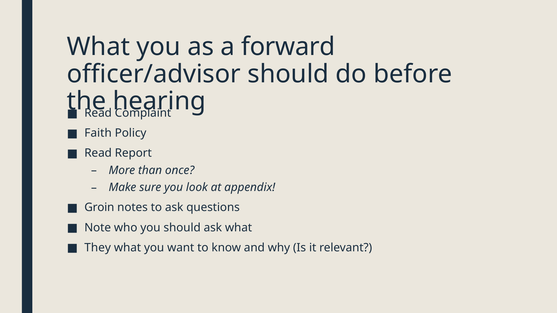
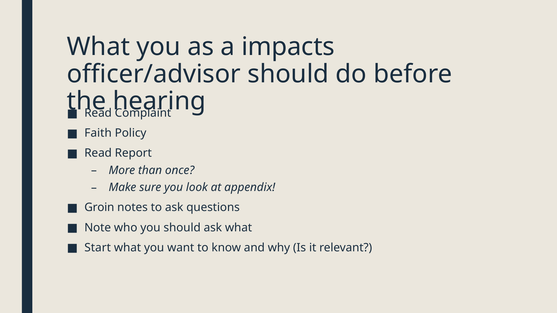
forward: forward -> impacts
They: They -> Start
